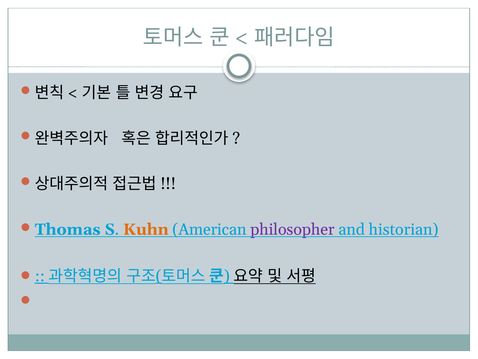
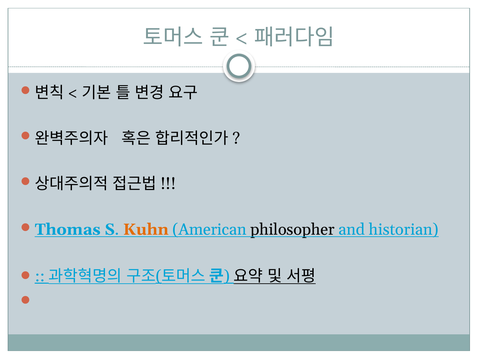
philosopher colour: purple -> black
